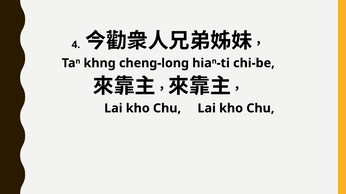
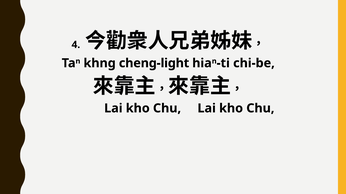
cheng-long: cheng-long -> cheng-light
